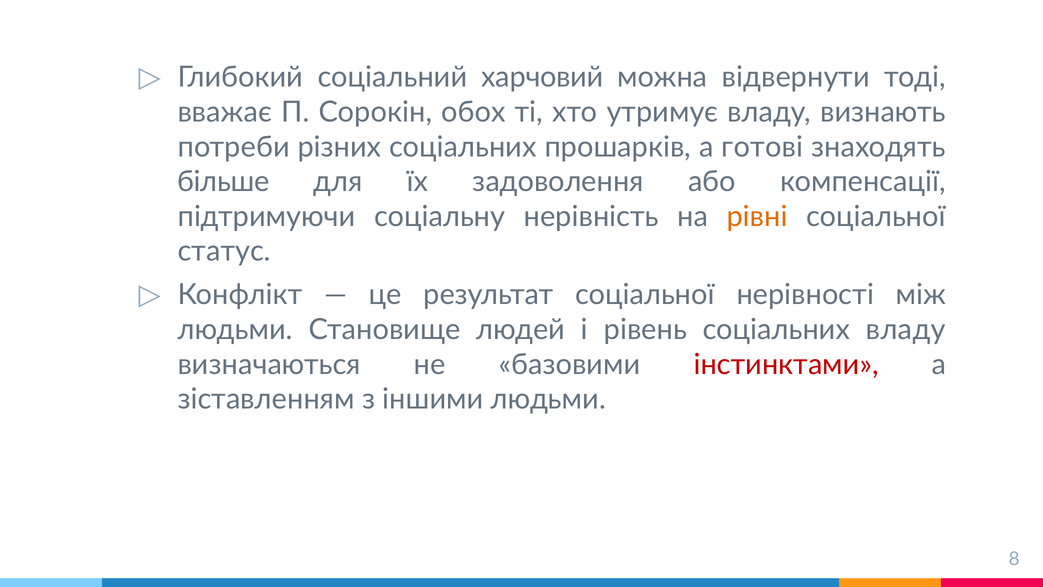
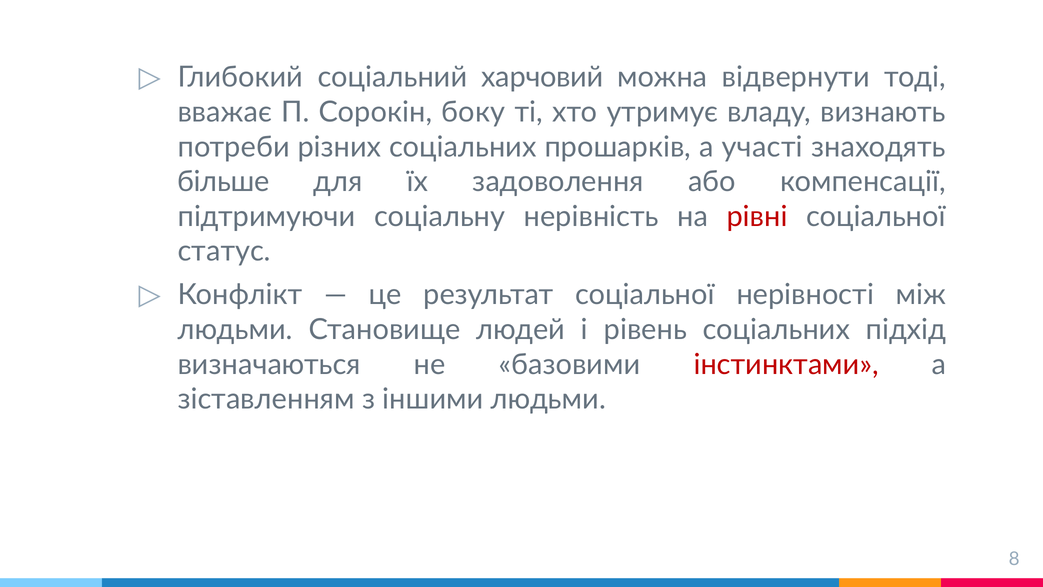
обох: обох -> боку
готові: готові -> участі
рівні colour: orange -> red
соціальних владу: владу -> підхід
